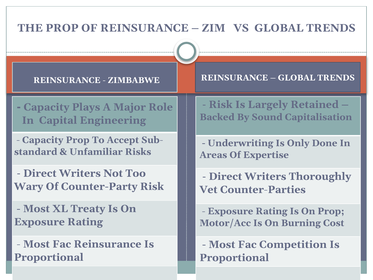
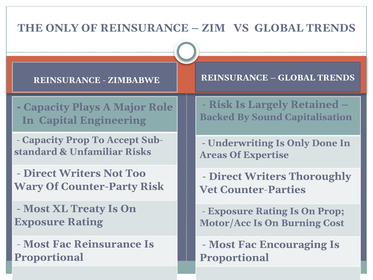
THE PROP: PROP -> ONLY
Competition: Competition -> Encouraging
